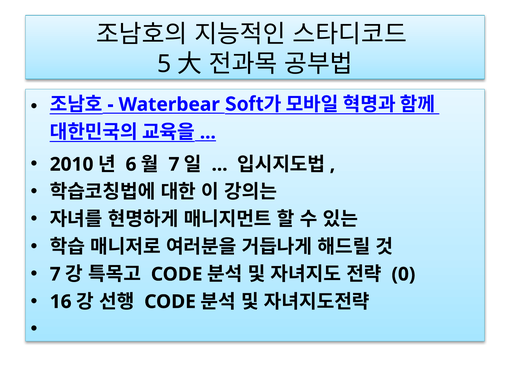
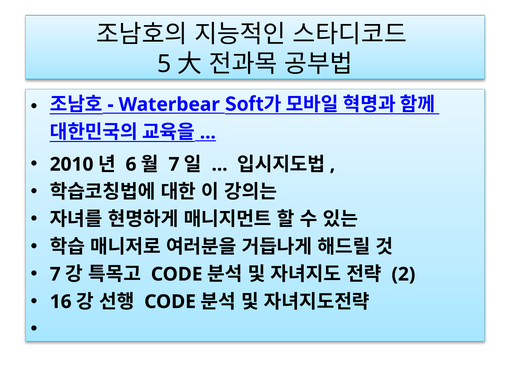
0: 0 -> 2
